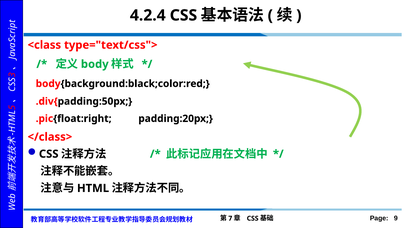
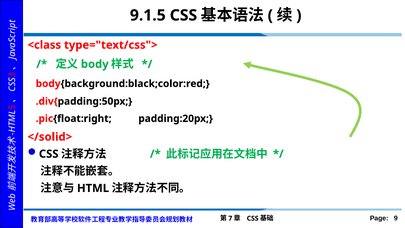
4.2.4: 4.2.4 -> 9.1.5
</class>: </class> -> </solid>
